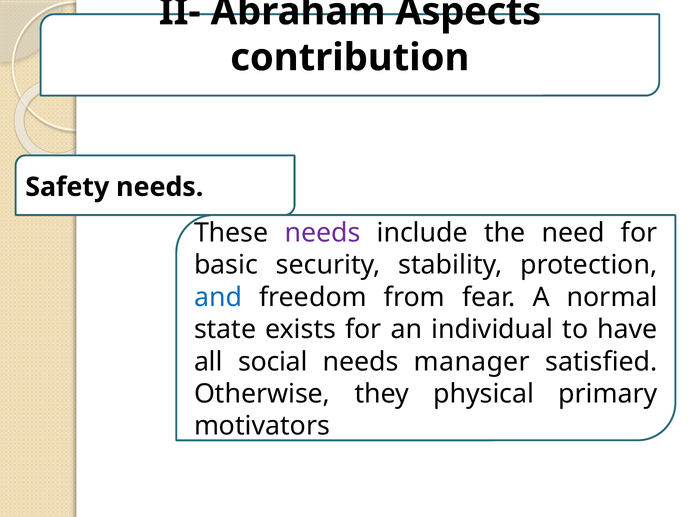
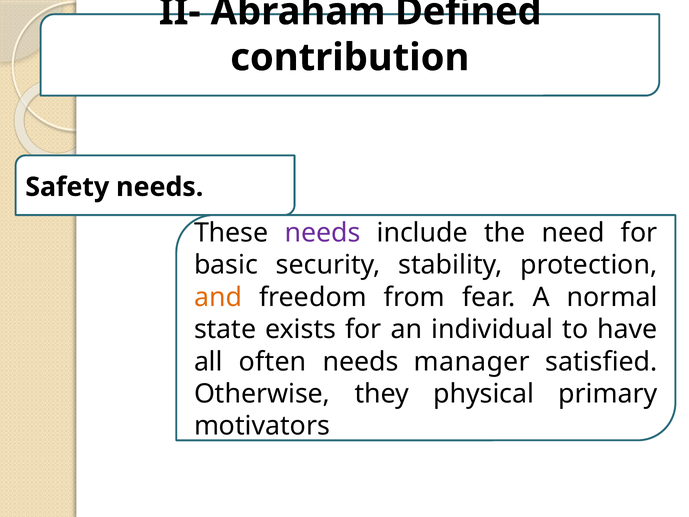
Aspects: Aspects -> Defined
and colour: blue -> orange
social: social -> often
